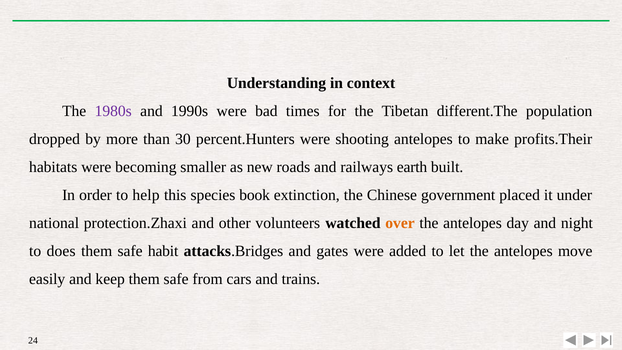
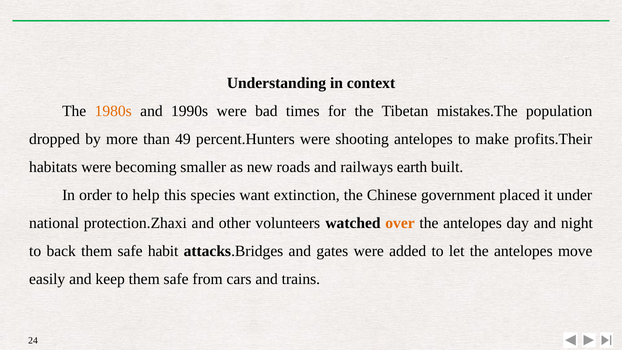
1980s colour: purple -> orange
different.The: different.The -> mistakes.The
30: 30 -> 49
book: book -> want
does: does -> back
